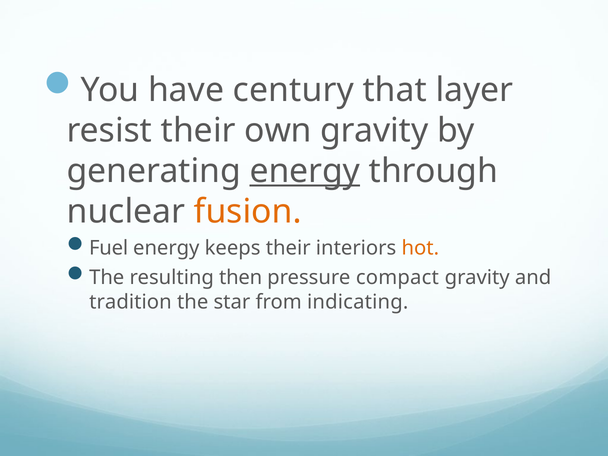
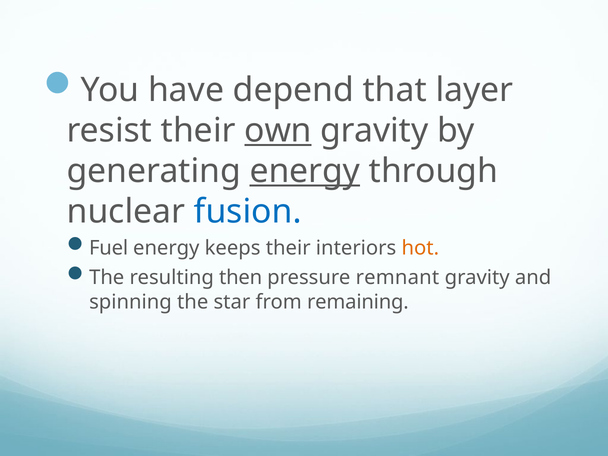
century: century -> depend
own underline: none -> present
fusion colour: orange -> blue
compact: compact -> remnant
tradition: tradition -> spinning
indicating: indicating -> remaining
